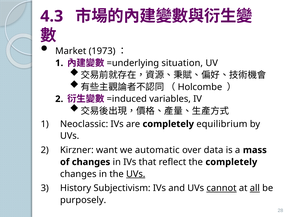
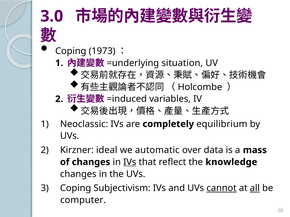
4.3: 4.3 -> 3.0
Market at (71, 51): Market -> Coping
want: want -> ideal
IVs at (130, 162) underline: none -> present
the completely: completely -> knowledge
UVs at (136, 174) underline: present -> none
History at (76, 189): History -> Coping
purposely: purposely -> computer
